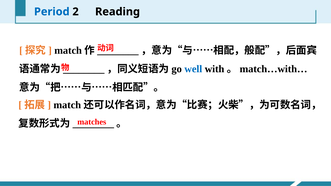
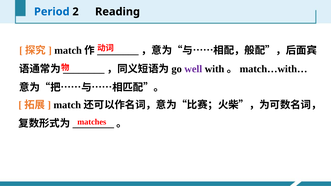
well colour: blue -> purple
